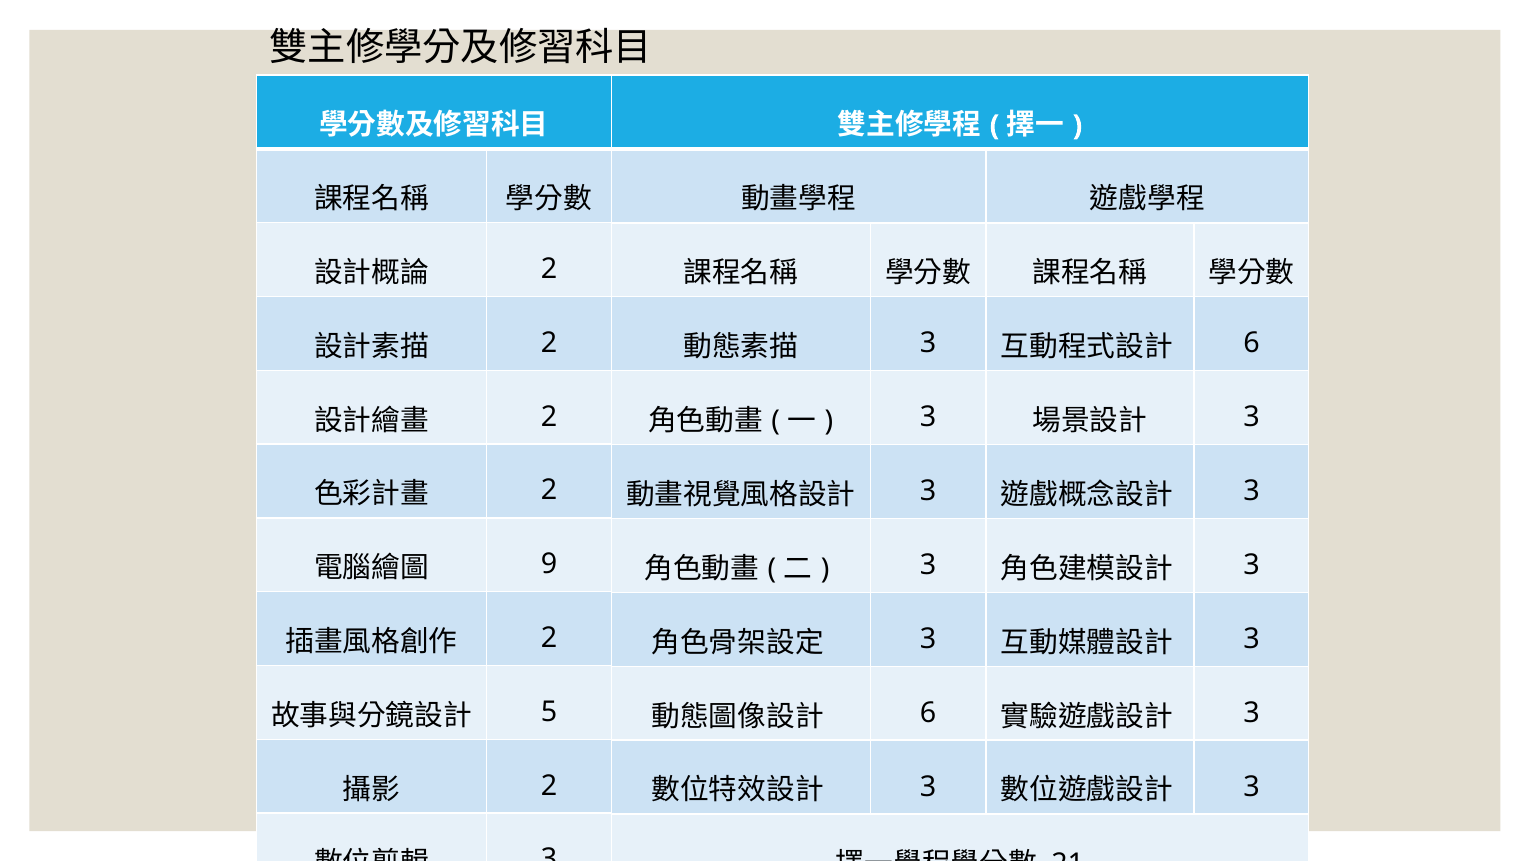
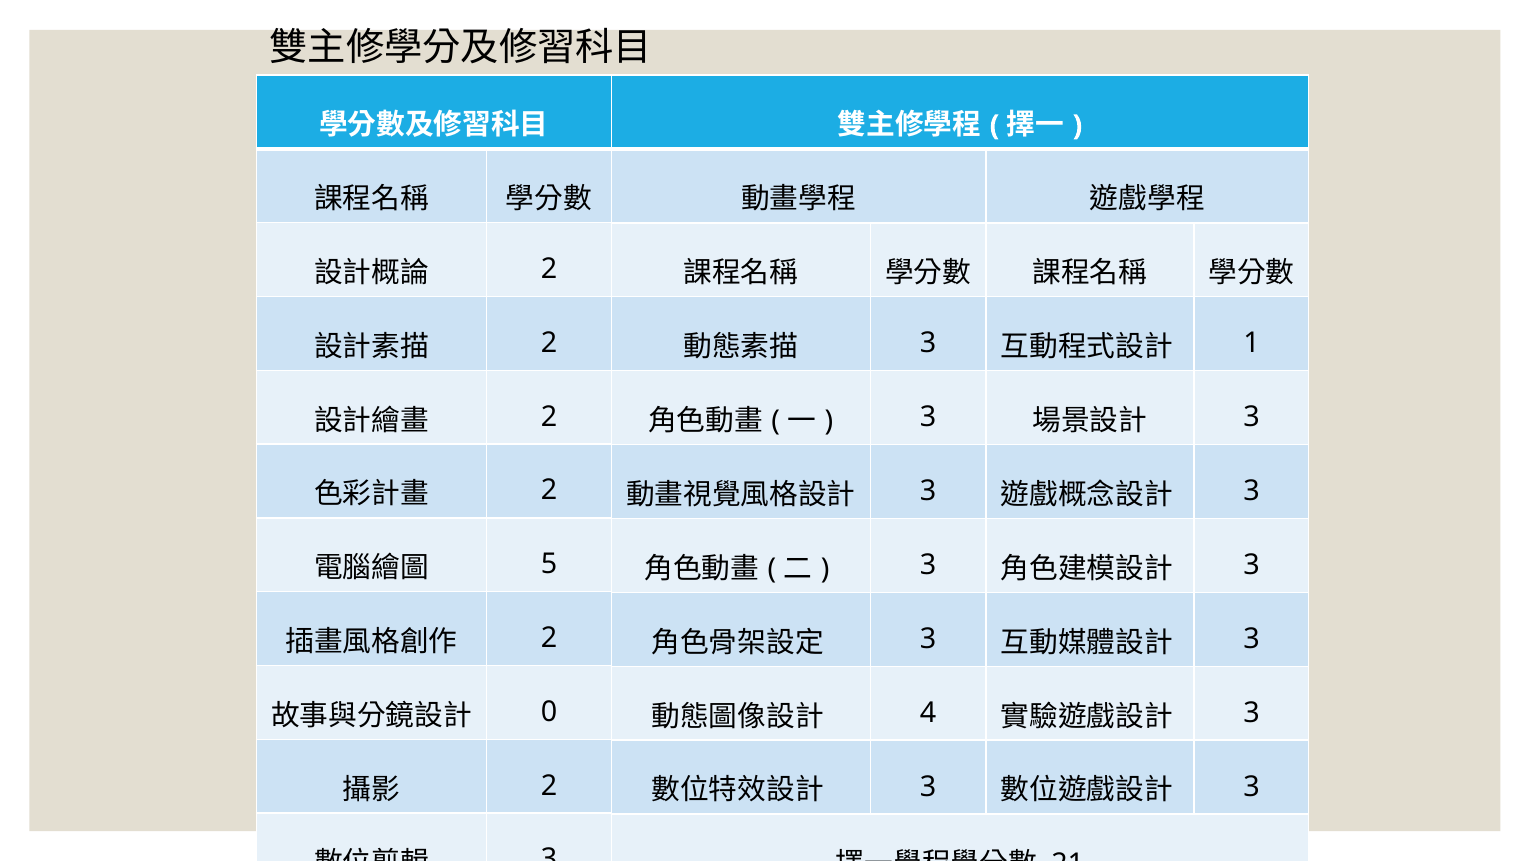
6 at (1252, 343): 6 -> 1
9: 9 -> 5
5: 5 -> 0
6 at (928, 712): 6 -> 4
